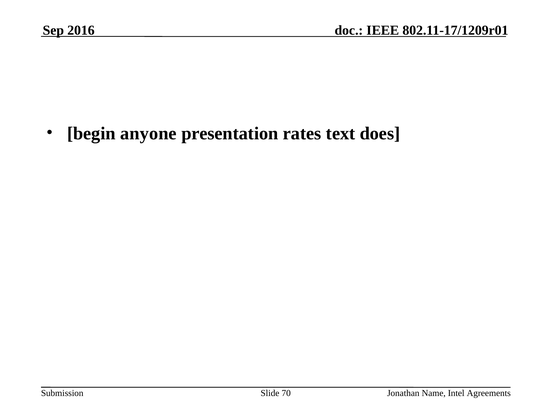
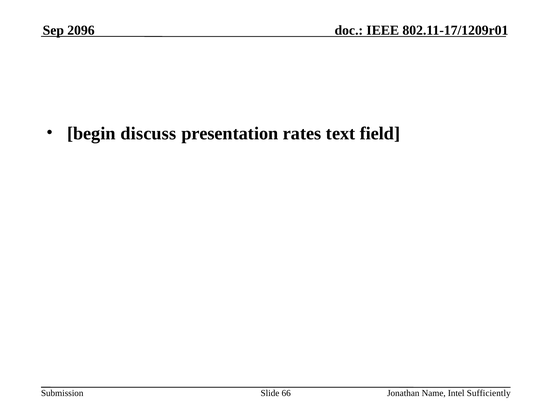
2016: 2016 -> 2096
anyone: anyone -> discuss
does: does -> field
70: 70 -> 66
Agreements: Agreements -> Sufficiently
